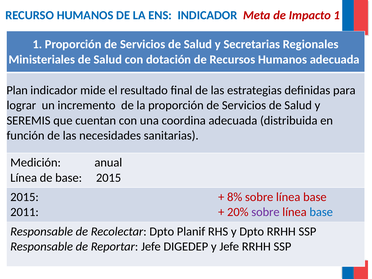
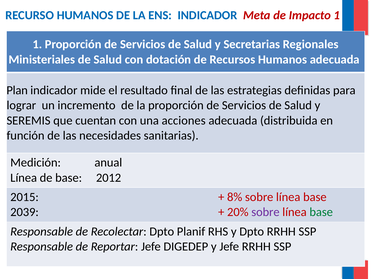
coordina: coordina -> acciones
base 2015: 2015 -> 2012
2011: 2011 -> 2039
base at (321, 212) colour: blue -> green
